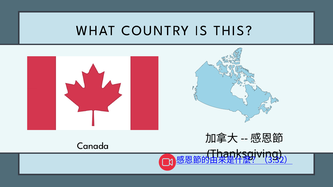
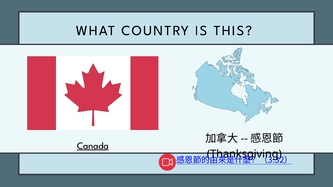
Canada underline: none -> present
